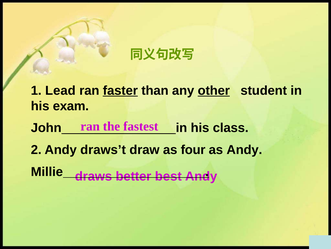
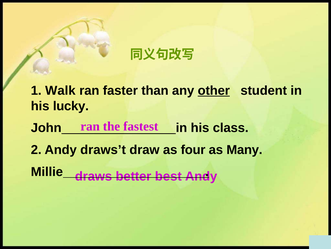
Lead: Lead -> Walk
faster underline: present -> none
exam: exam -> lucky
as Andy: Andy -> Many
